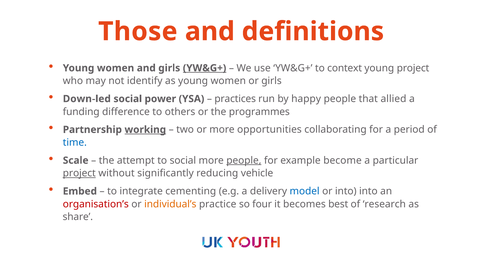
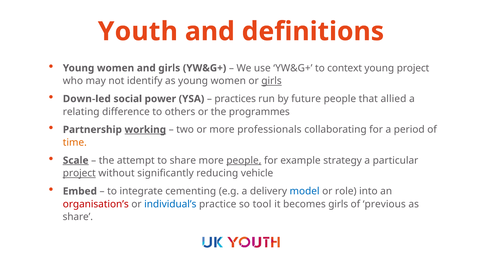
Those: Those -> Youth
YW&G+ at (205, 68) underline: present -> none
girls at (272, 81) underline: none -> present
happy: happy -> future
funding: funding -> relating
opportunities: opportunities -> professionals
time colour: blue -> orange
Scale underline: none -> present
to social: social -> share
become: become -> strategy
or into: into -> role
individual’s colour: orange -> blue
four: four -> tool
becomes best: best -> girls
research: research -> previous
